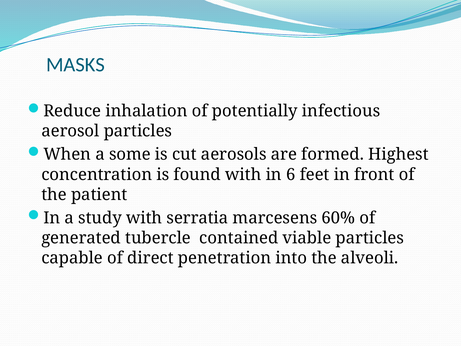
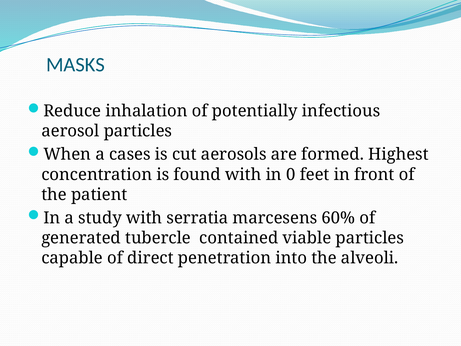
some: some -> cases
6: 6 -> 0
